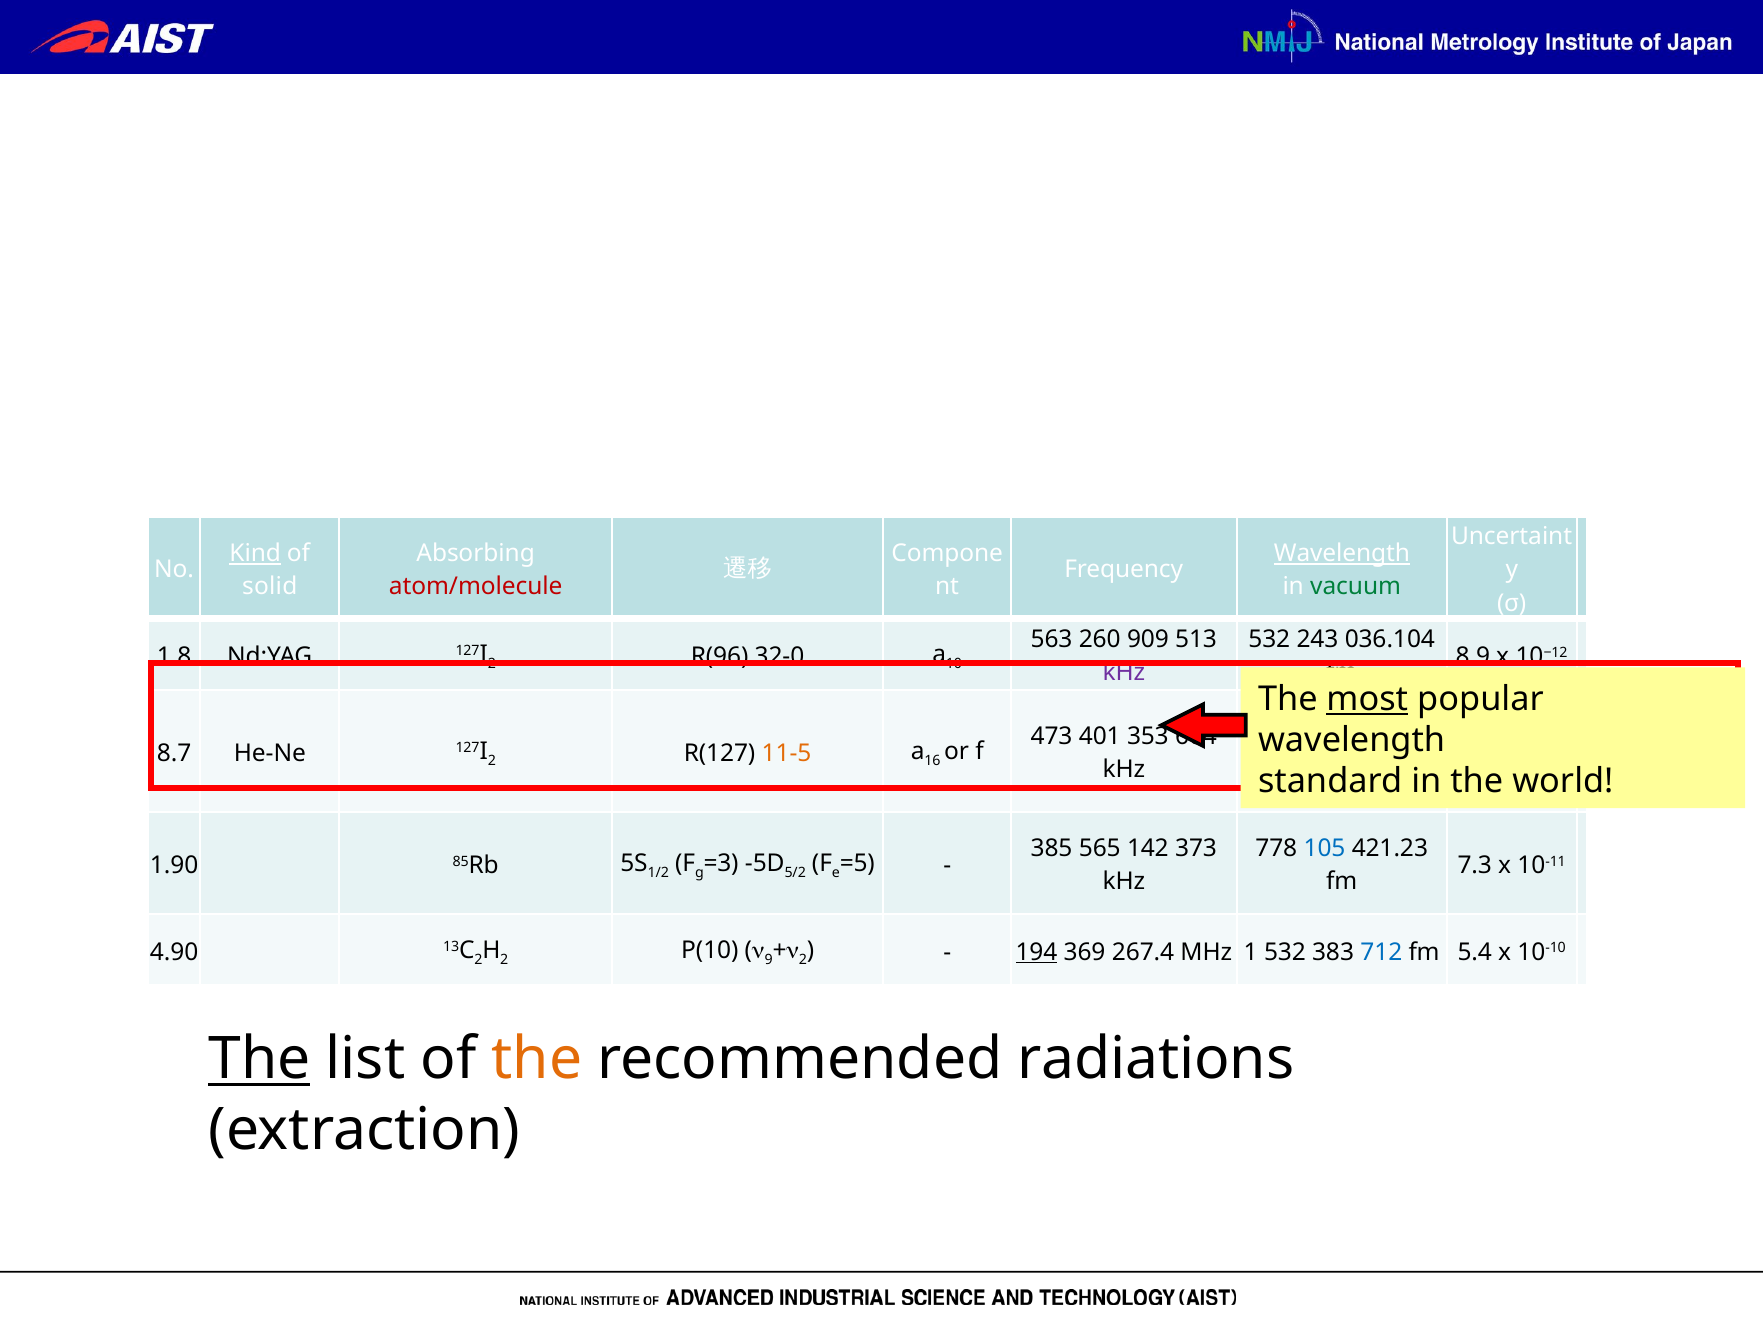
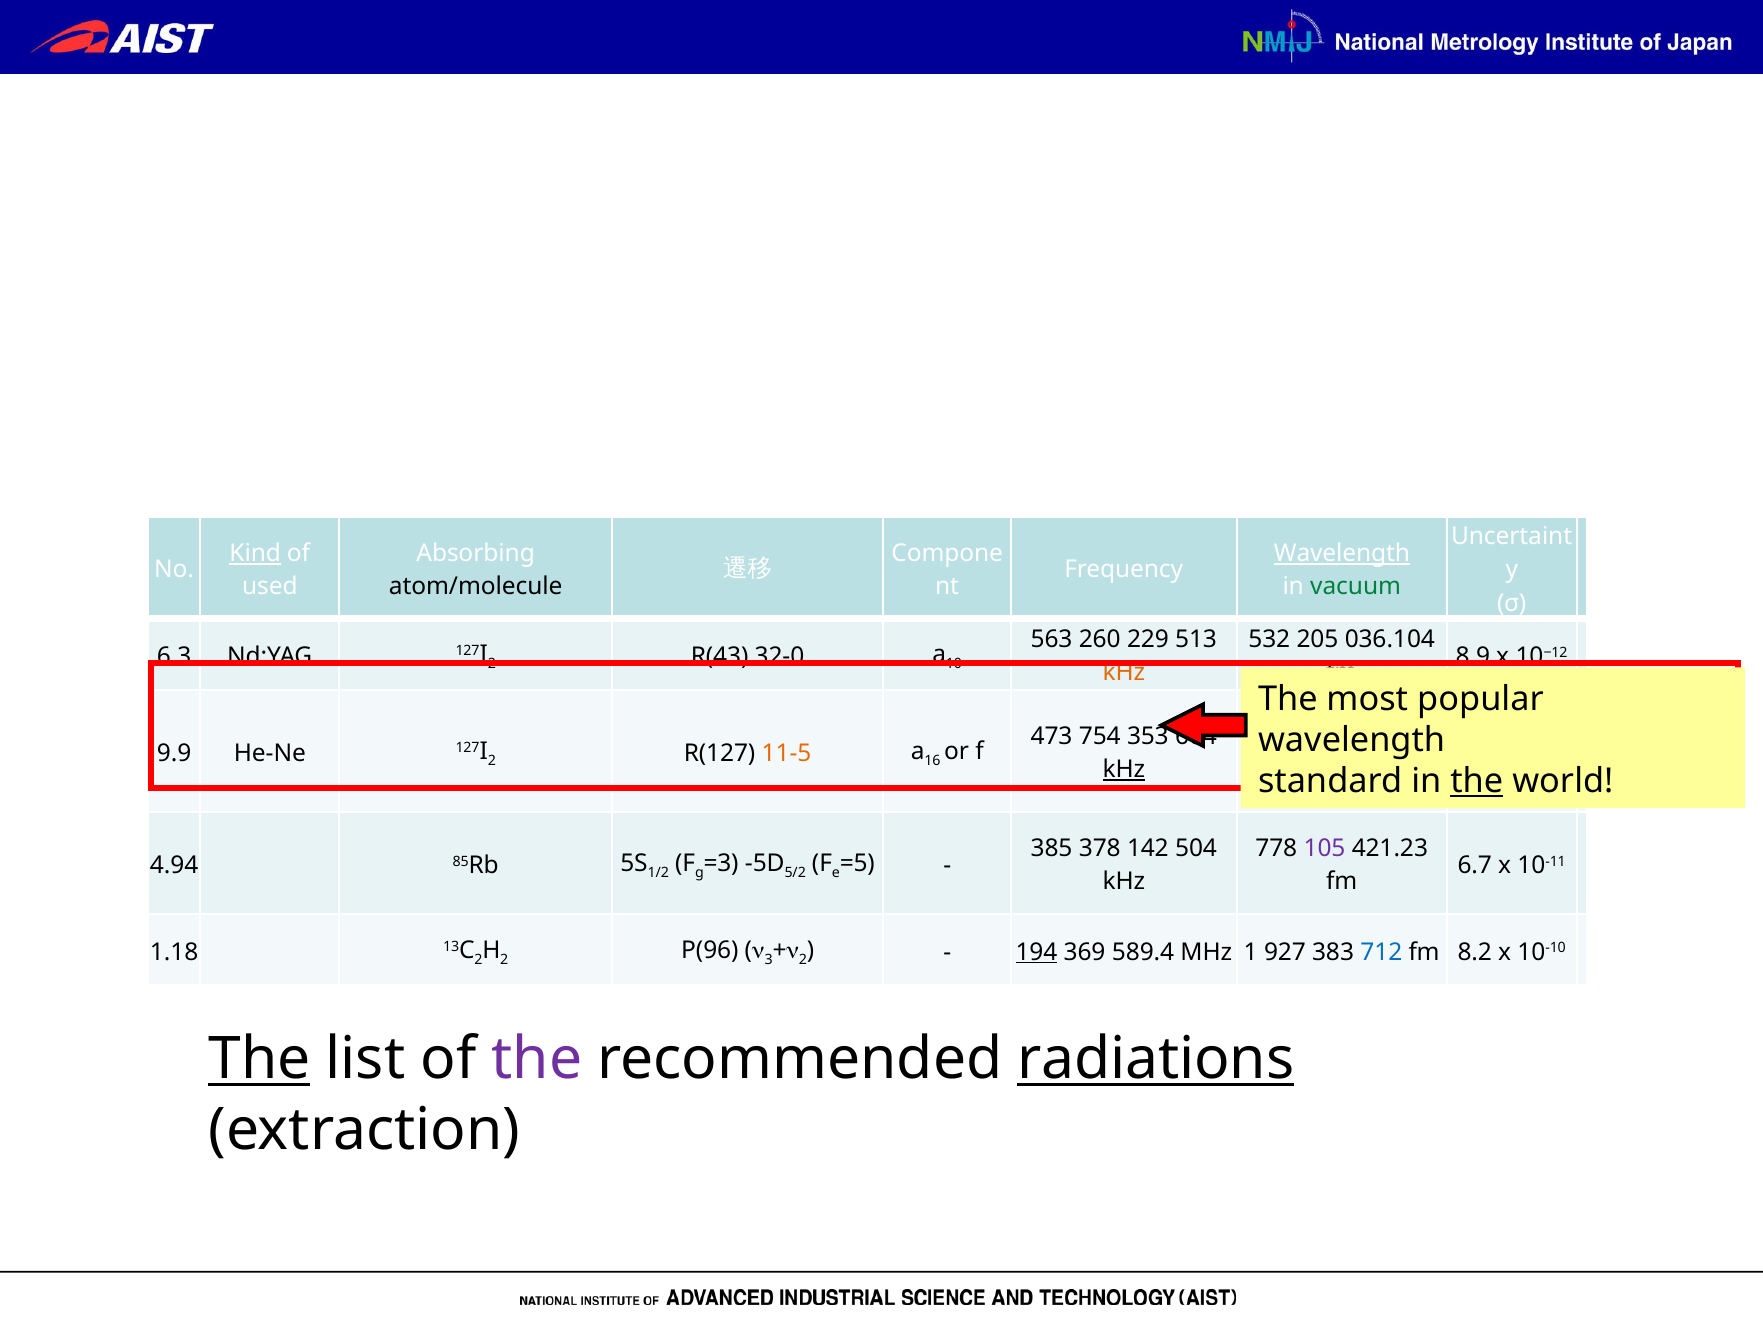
solid: solid -> used
atom/molecule colour: red -> black
909: 909 -> 229
243: 243 -> 205
1.8: 1.8 -> 6.3
R(96: R(96 -> R(43
kHz at (1124, 673) colour: purple -> orange
most underline: present -> none
401: 401 -> 754
8.7: 8.7 -> 9.9
kHz at (1124, 770) underline: none -> present
the at (1477, 781) underline: none -> present
565: 565 -> 378
373: 373 -> 504
105 colour: blue -> purple
1.90: 1.90 -> 4.94
7.3: 7.3 -> 6.7
4.90: 4.90 -> 1.18
P(10: P(10 -> P(96
9: 9 -> 3
267.4: 267.4 -> 589.4
1 532: 532 -> 927
5.4: 5.4 -> 8.2
the at (537, 1060) colour: orange -> purple
radiations underline: none -> present
